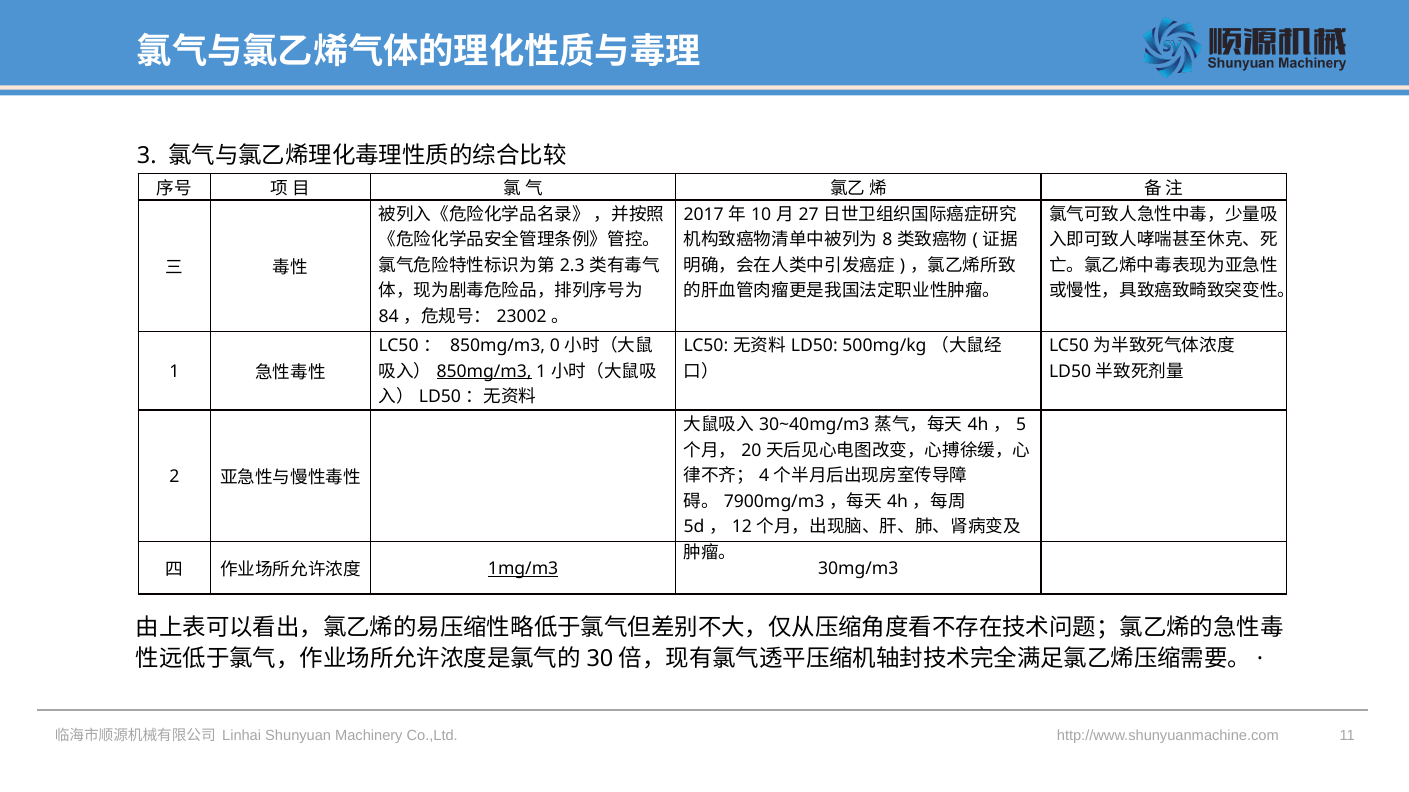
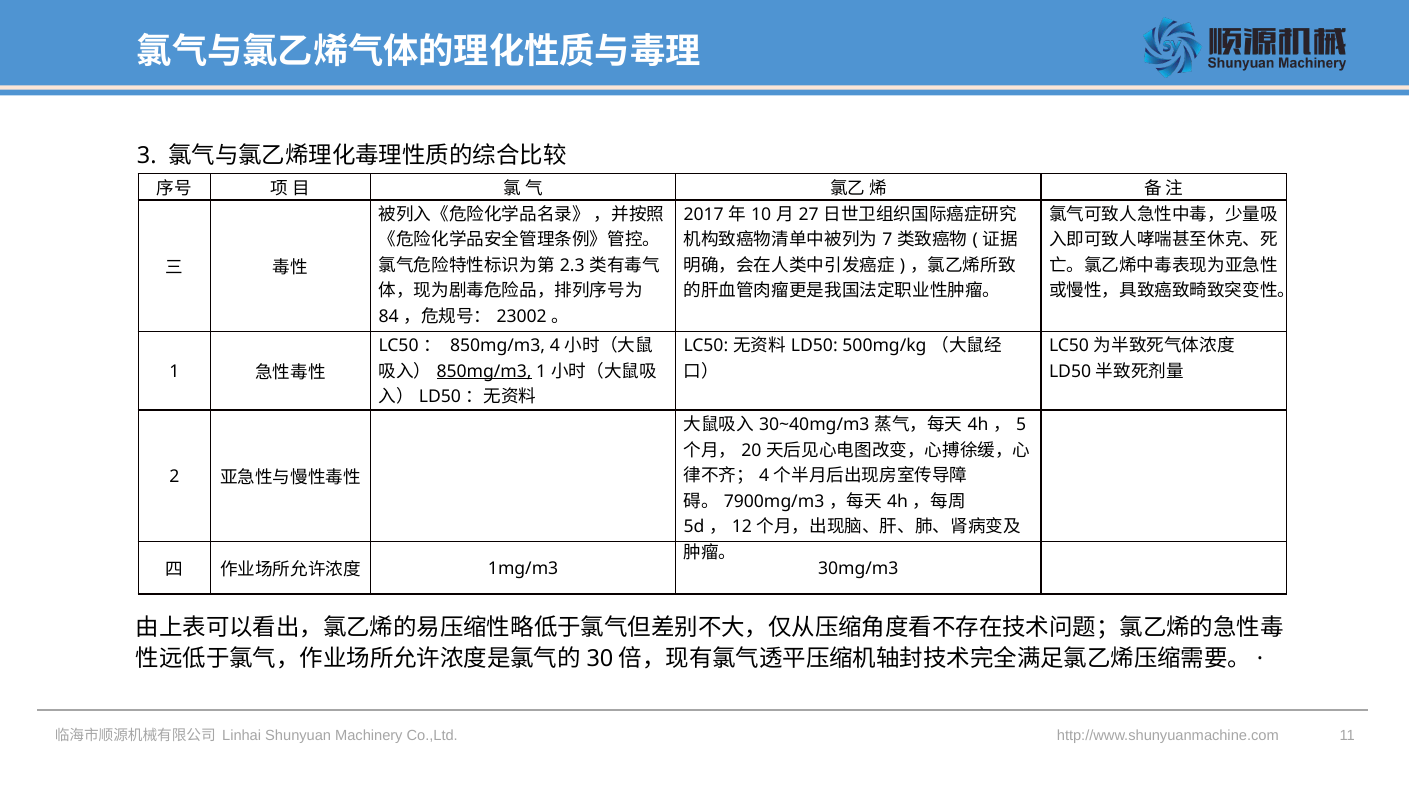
8: 8 -> 7
850mg/m3 0: 0 -> 4
1mg/m3 underline: present -> none
